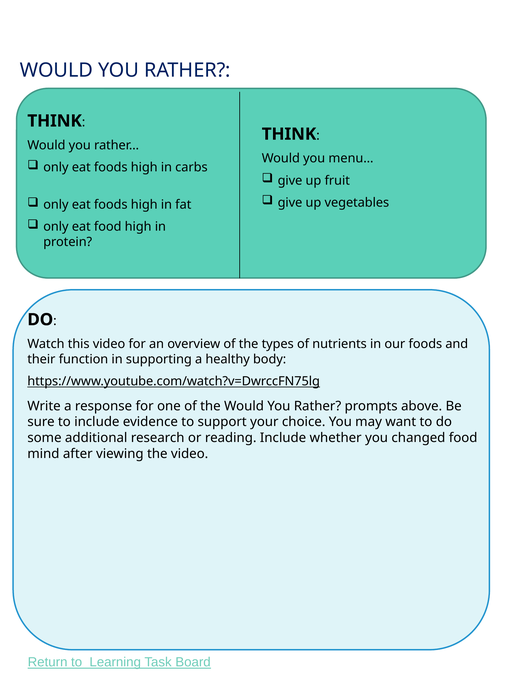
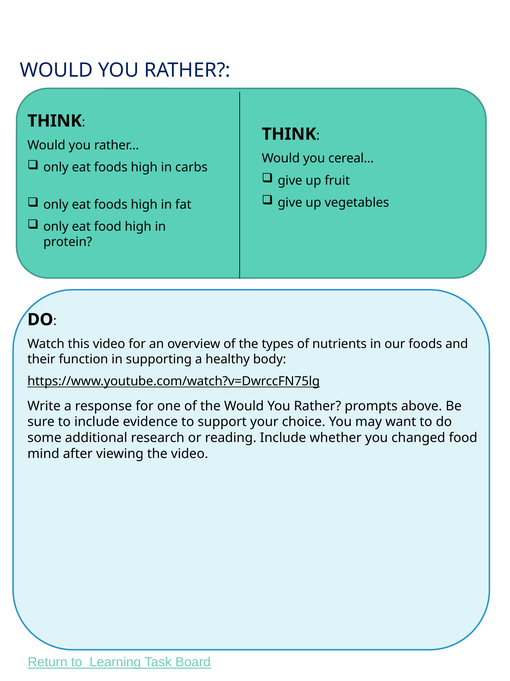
menu…: menu… -> cereal…
